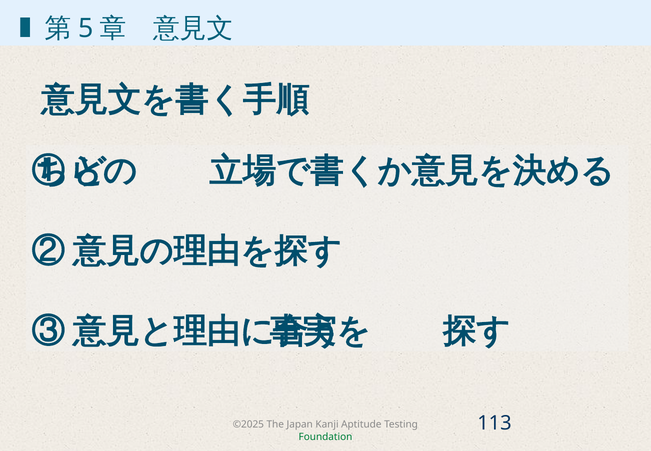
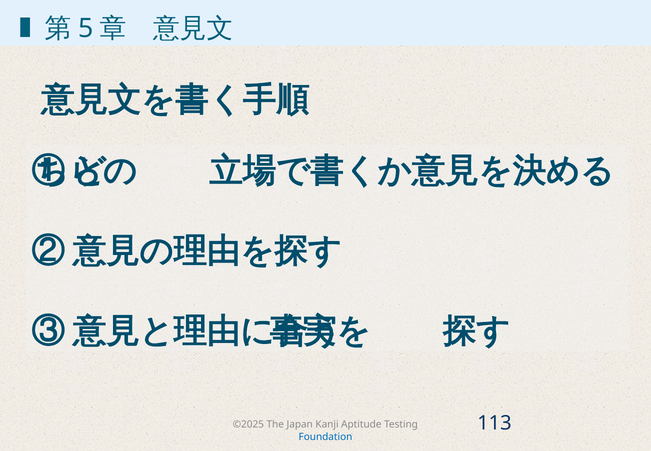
Foundation colour: green -> blue
